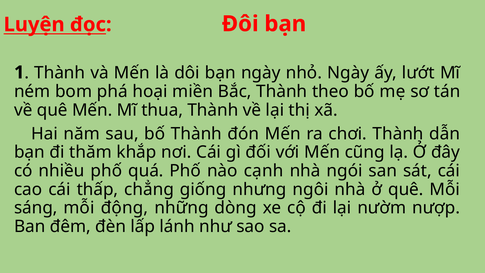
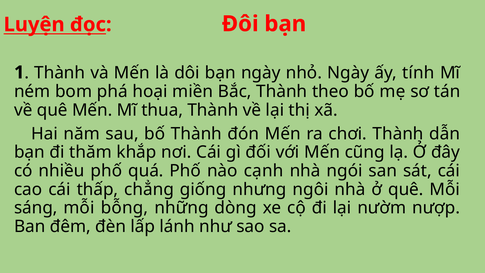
lướt: lướt -> tính
động: động -> bỗng
